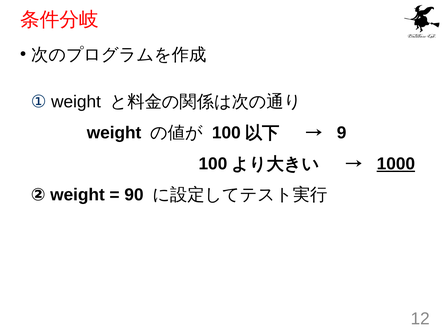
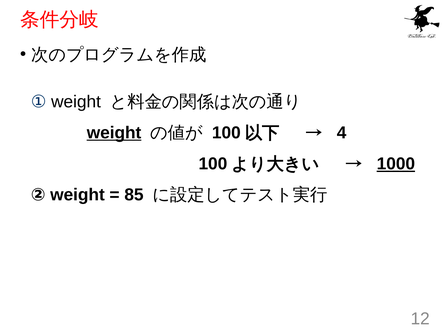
weight at (114, 133) underline: none -> present
9: 9 -> 4
90: 90 -> 85
